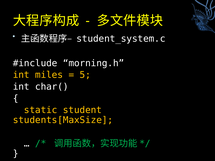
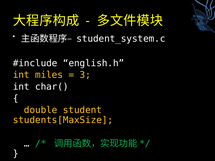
morning.h: morning.h -> english.h
5: 5 -> 3
static: static -> double
